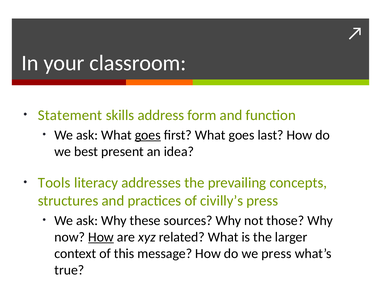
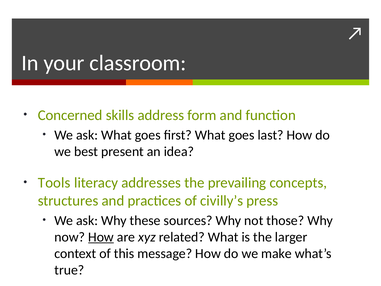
Statement: Statement -> Concerned
goes at (148, 135) underline: present -> none
we press: press -> make
